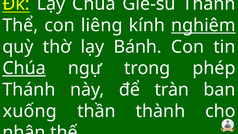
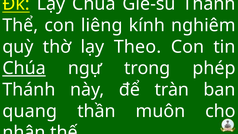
nghiêm underline: present -> none
Bánh: Bánh -> Theo
xuống: xuống -> quang
thành: thành -> muôn
